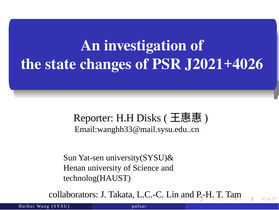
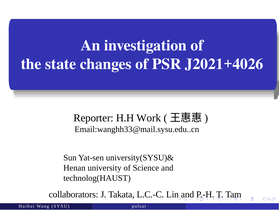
Disks: Disks -> Work
